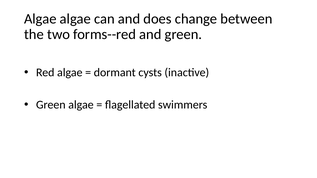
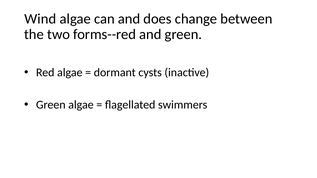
Algae at (40, 19): Algae -> Wind
